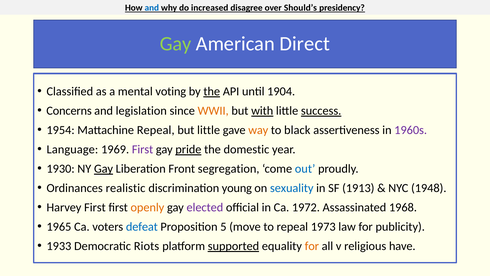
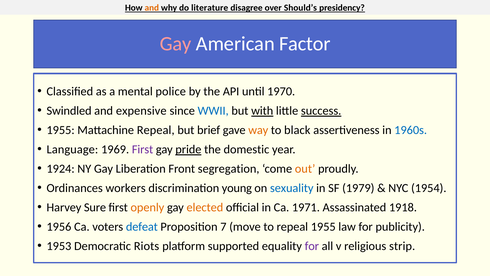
and at (152, 8) colour: blue -> orange
increased: increased -> literature
Gay at (176, 44) colour: light green -> pink
Direct: Direct -> Factor
voting: voting -> police
the at (212, 91) underline: present -> none
1904: 1904 -> 1970
Concerns: Concerns -> Swindled
legislation: legislation -> expensive
WWII colour: orange -> blue
1954 at (61, 130): 1954 -> 1955
but little: little -> brief
1960s colour: purple -> blue
1930: 1930 -> 1924
Gay at (104, 169) underline: present -> none
out colour: blue -> orange
realistic: realistic -> workers
1913: 1913 -> 1979
1948: 1948 -> 1954
Harvey First: First -> Sure
elected colour: purple -> orange
1972: 1972 -> 1971
1968: 1968 -> 1918
1965: 1965 -> 1956
5: 5 -> 7
repeal 1973: 1973 -> 1955
1933: 1933 -> 1953
supported underline: present -> none
for at (312, 246) colour: orange -> purple
have: have -> strip
